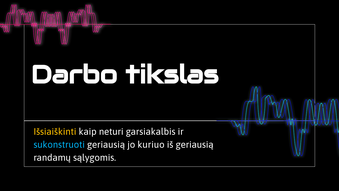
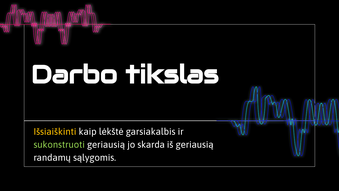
neturi: neturi -> lėkštė
sukonstruoti colour: light blue -> light green
kuriuo: kuriuo -> skarda
